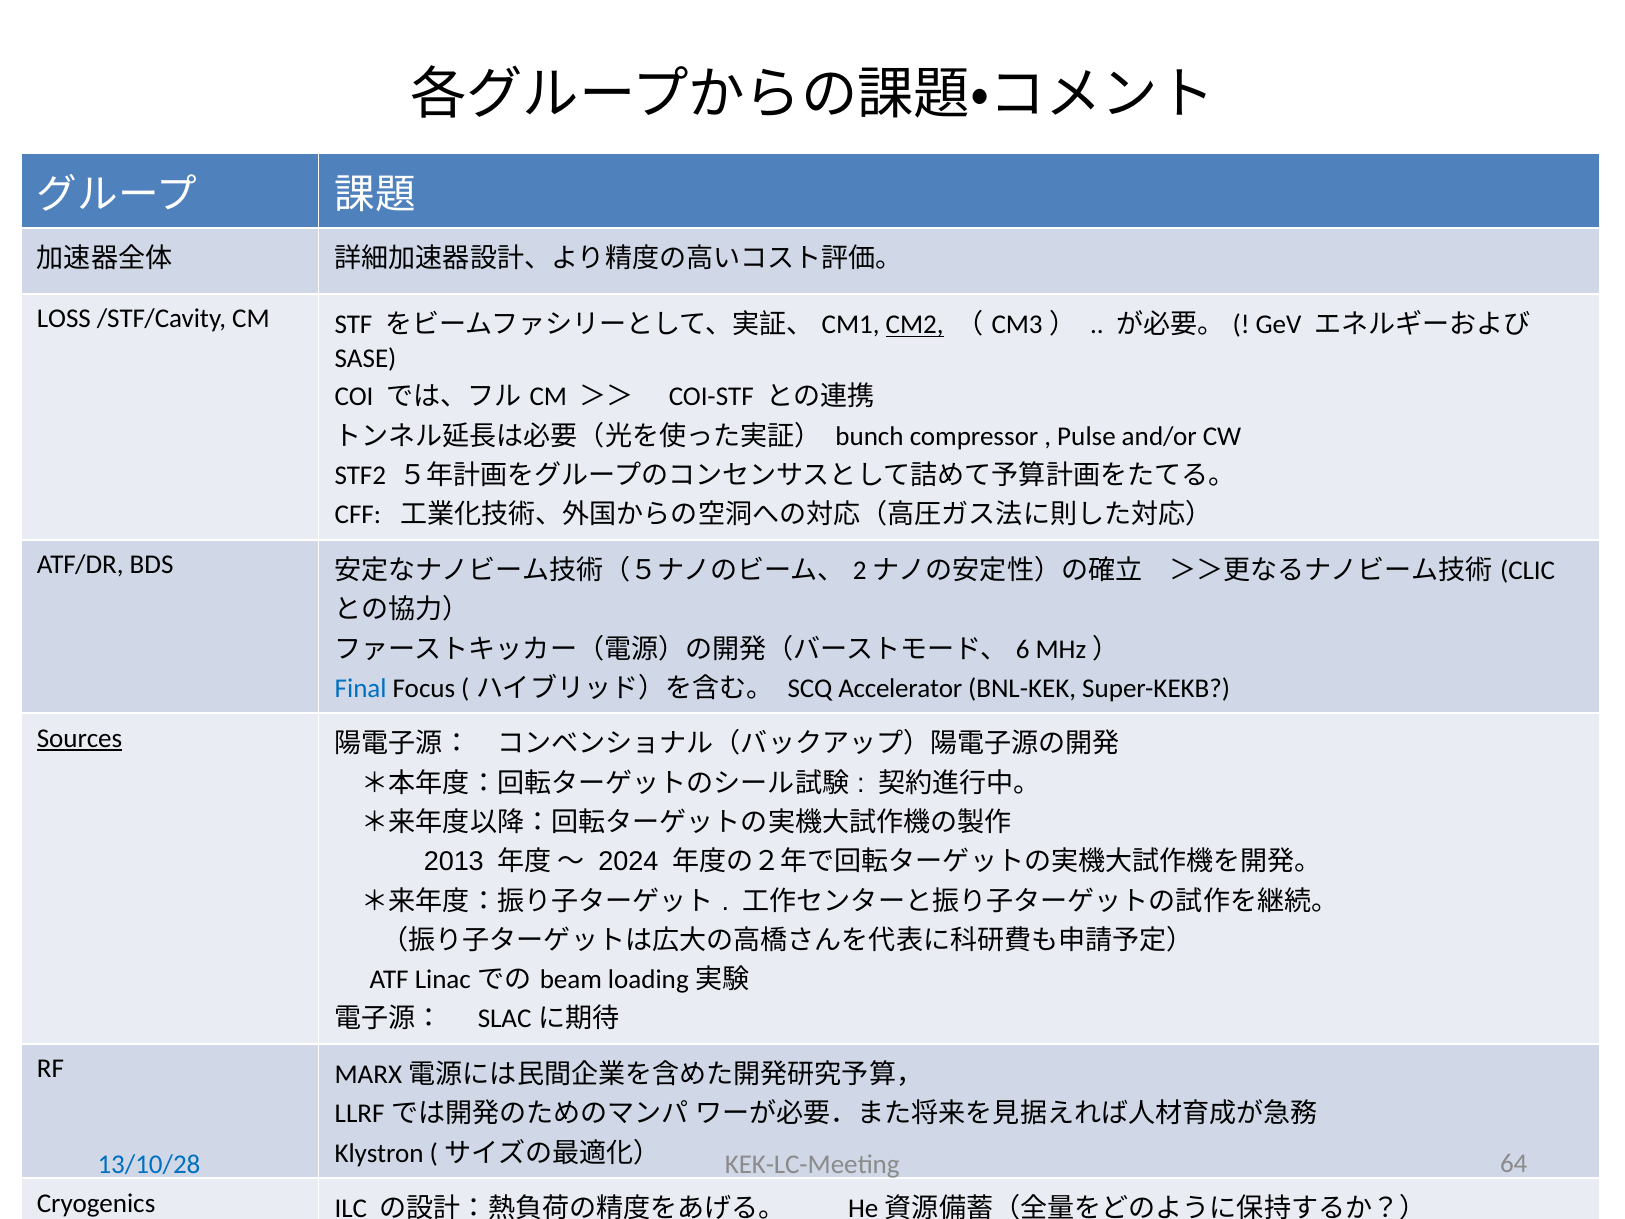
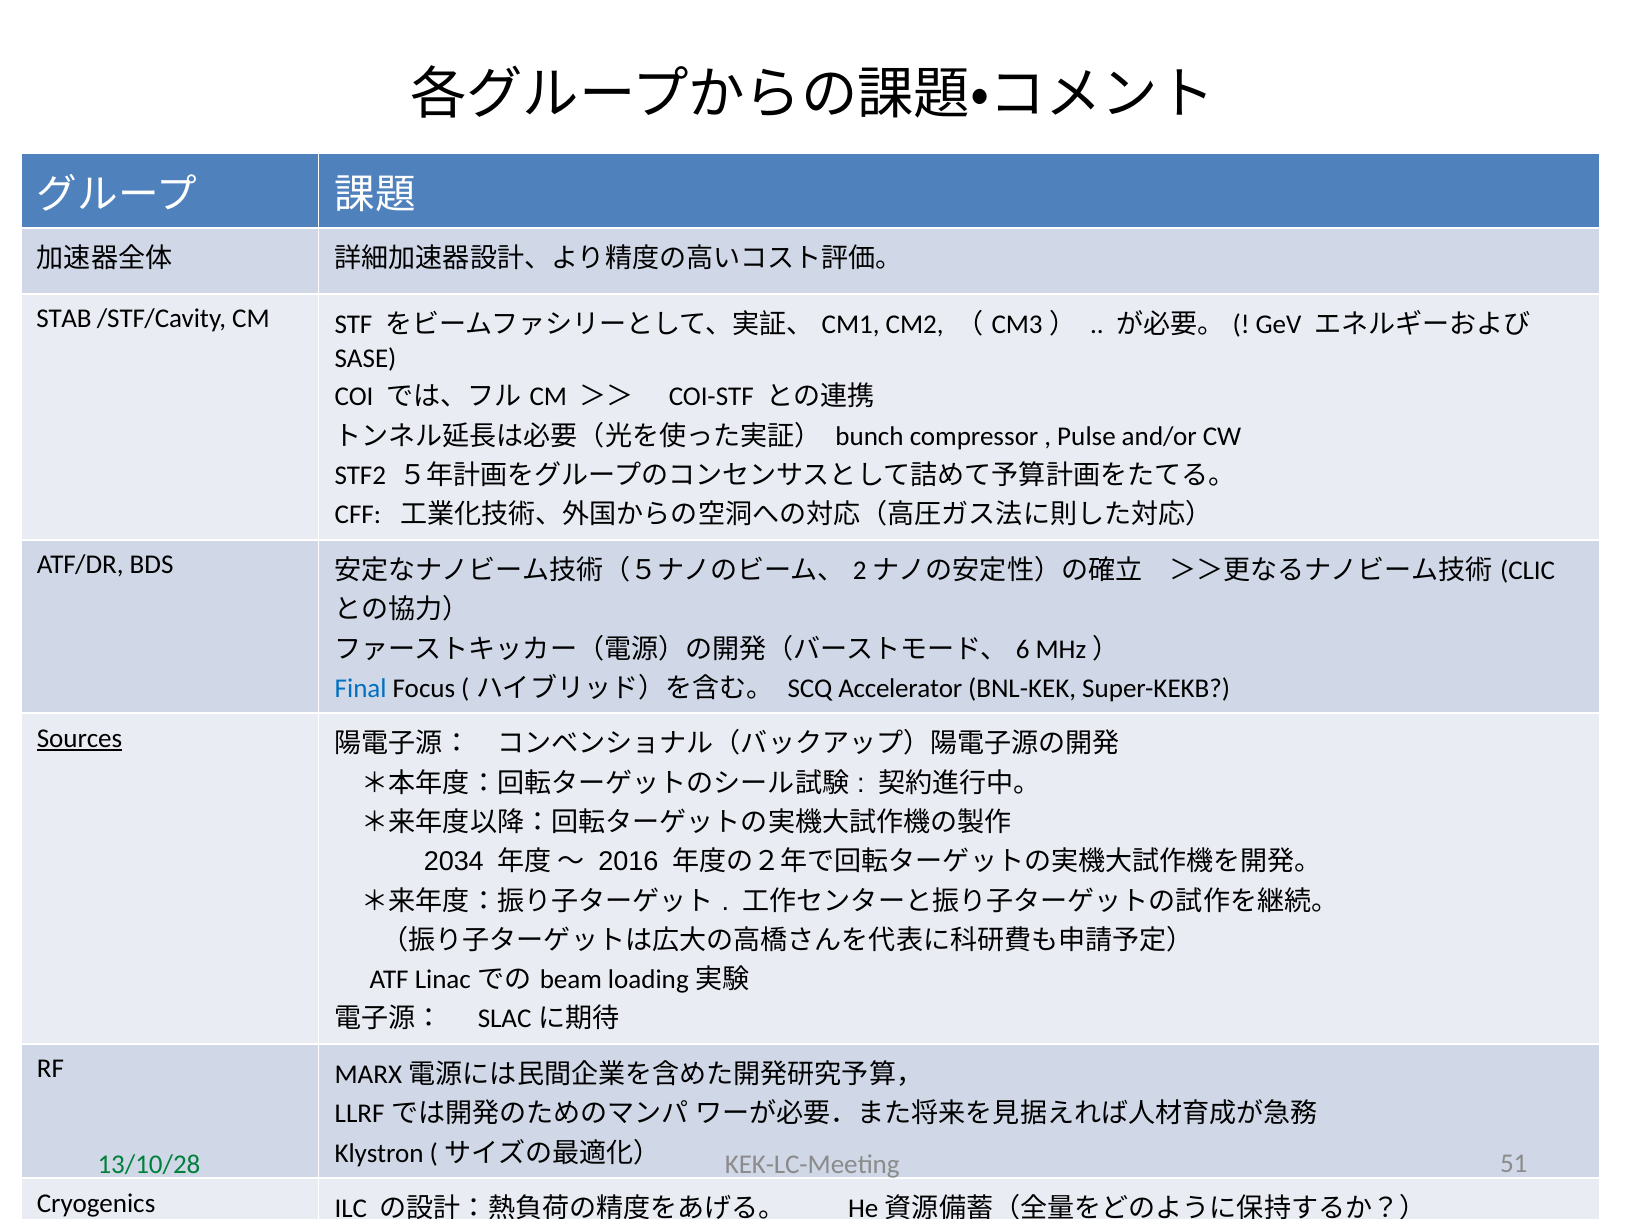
LOSS: LOSS -> STAB
CM2 underline: present -> none
2013: 2013 -> 2034
2024: 2024 -> 2016
13/10/28 colour: blue -> green
64: 64 -> 51
